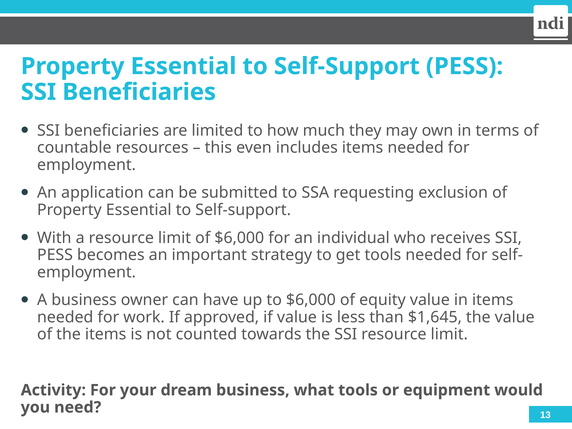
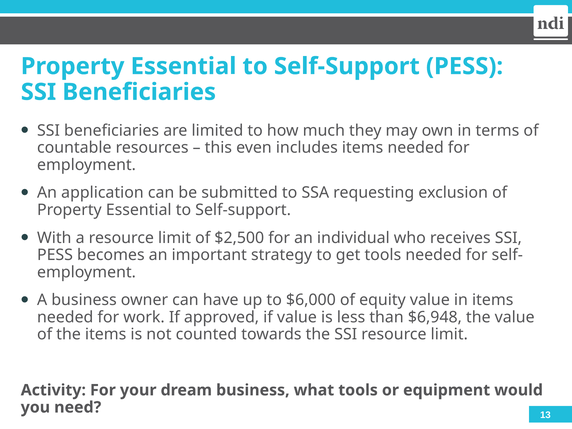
of $6,000: $6,000 -> $2,500
$1,645: $1,645 -> $6,948
